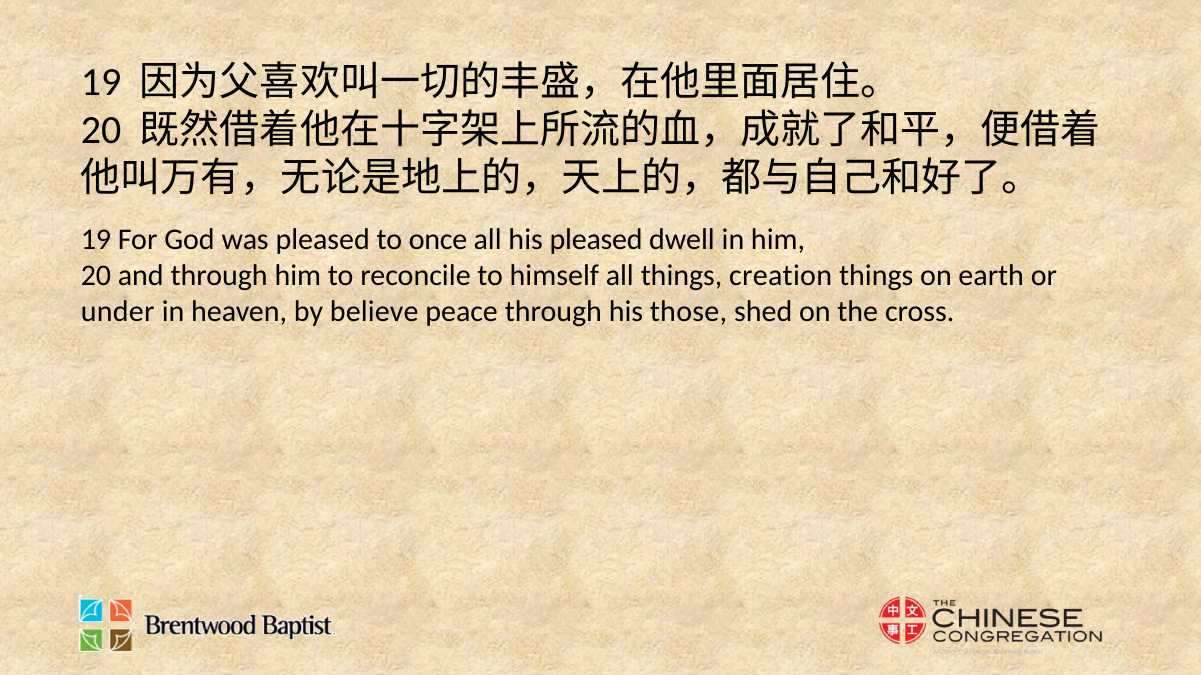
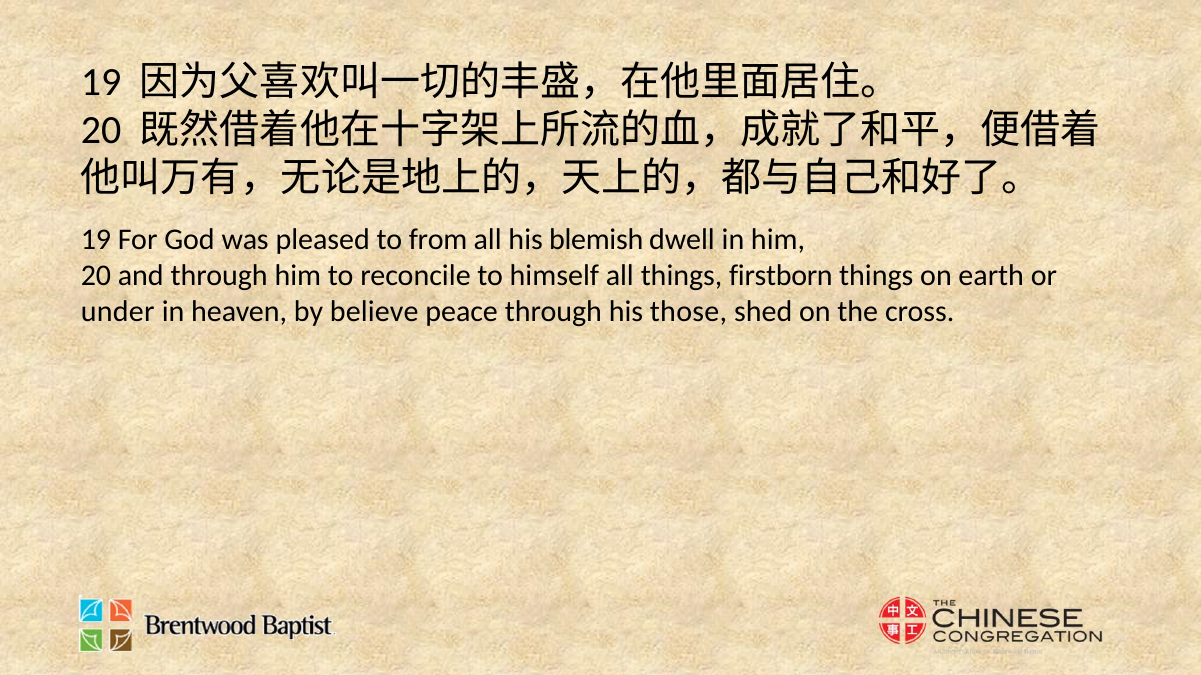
once: once -> from
his pleased: pleased -> blemish
creation: creation -> firstborn
